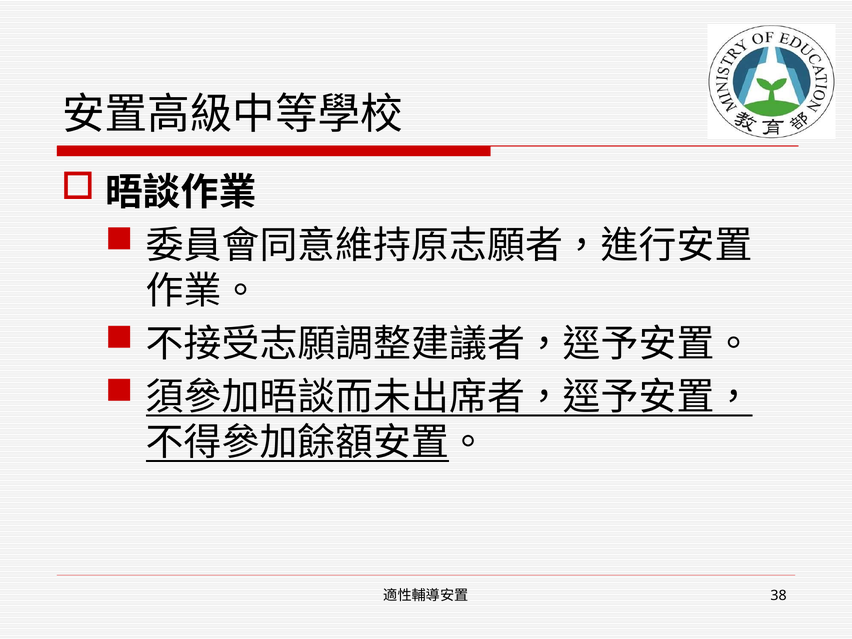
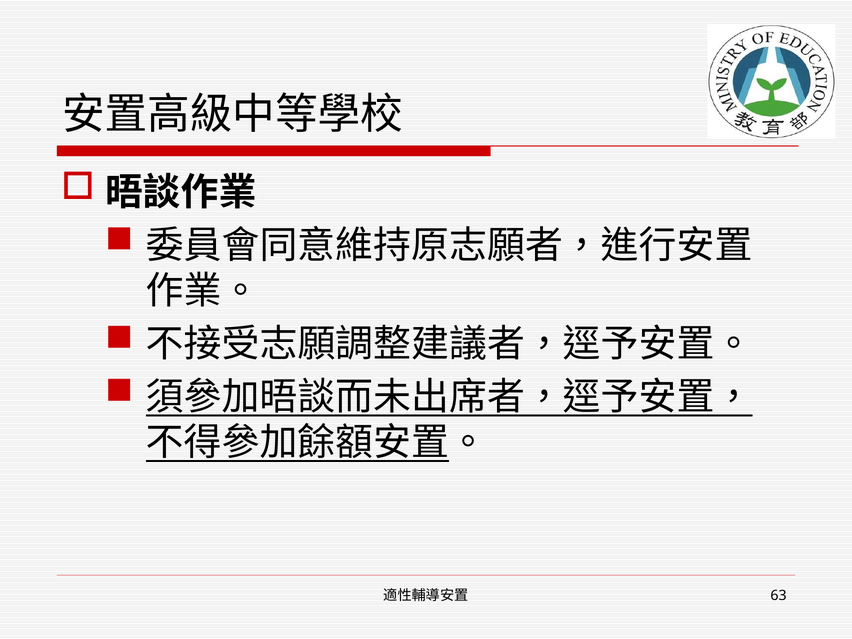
38: 38 -> 63
